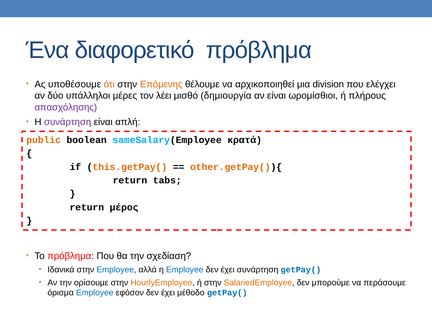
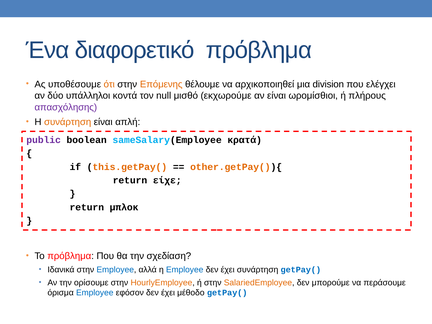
μέρες: μέρες -> κοντά
λέει: λέει -> null
δημιουργία: δημιουργία -> εκχωρούμε
συνάρτηση at (68, 122) colour: purple -> orange
public colour: orange -> purple
tabs: tabs -> είχε
μέρος: μέρος -> μπλοκ
